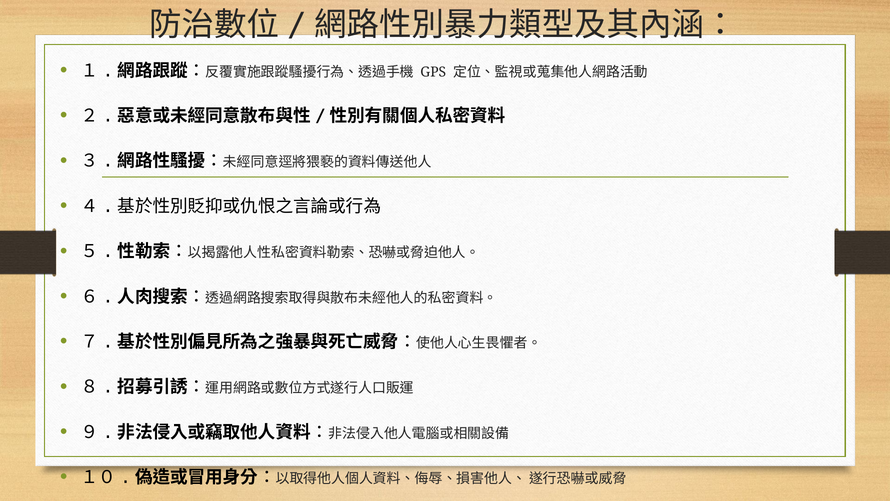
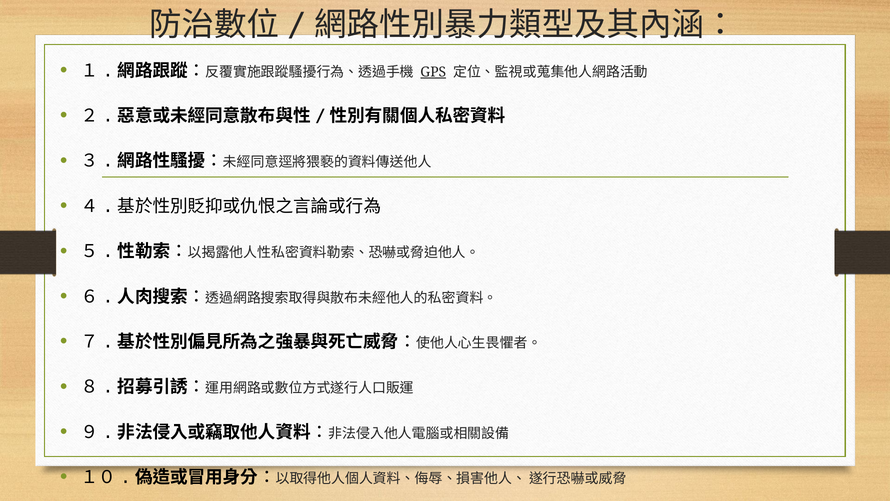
GPS underline: none -> present
